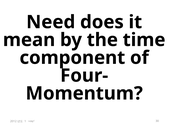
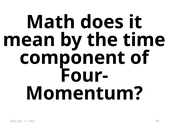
Need: Need -> Math
